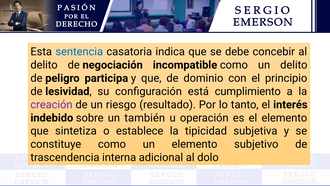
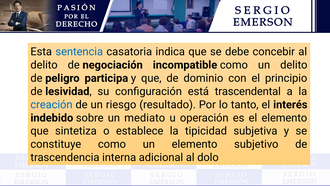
cumplimiento: cumplimiento -> trascendental
creación colour: purple -> blue
también: también -> mediato
